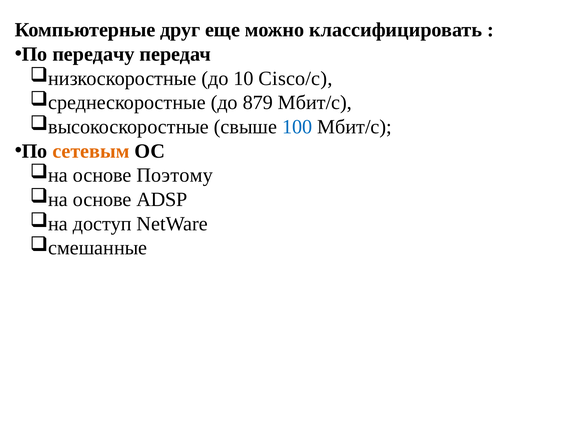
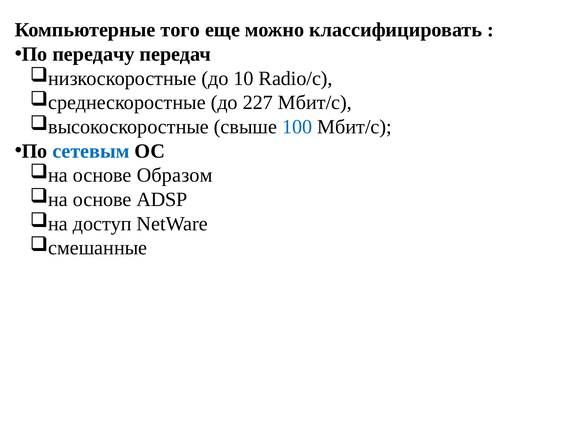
друг: друг -> того
Cisco/с: Cisco/с -> Radio/с
879: 879 -> 227
сетевым colour: orange -> blue
Поэтому: Поэтому -> Образом
